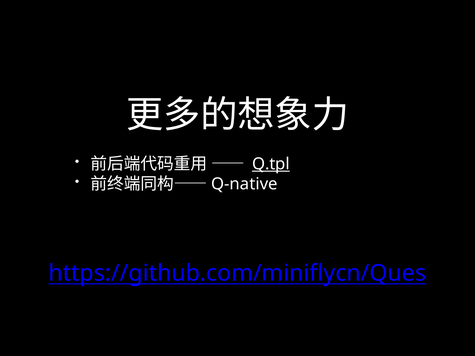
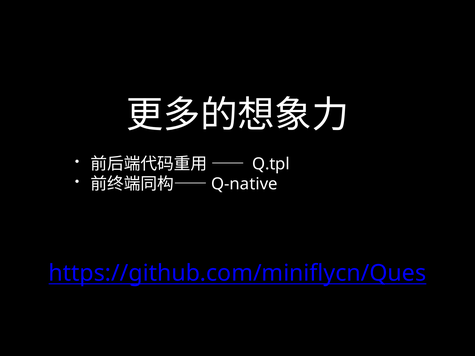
Q.tpl underline: present -> none
